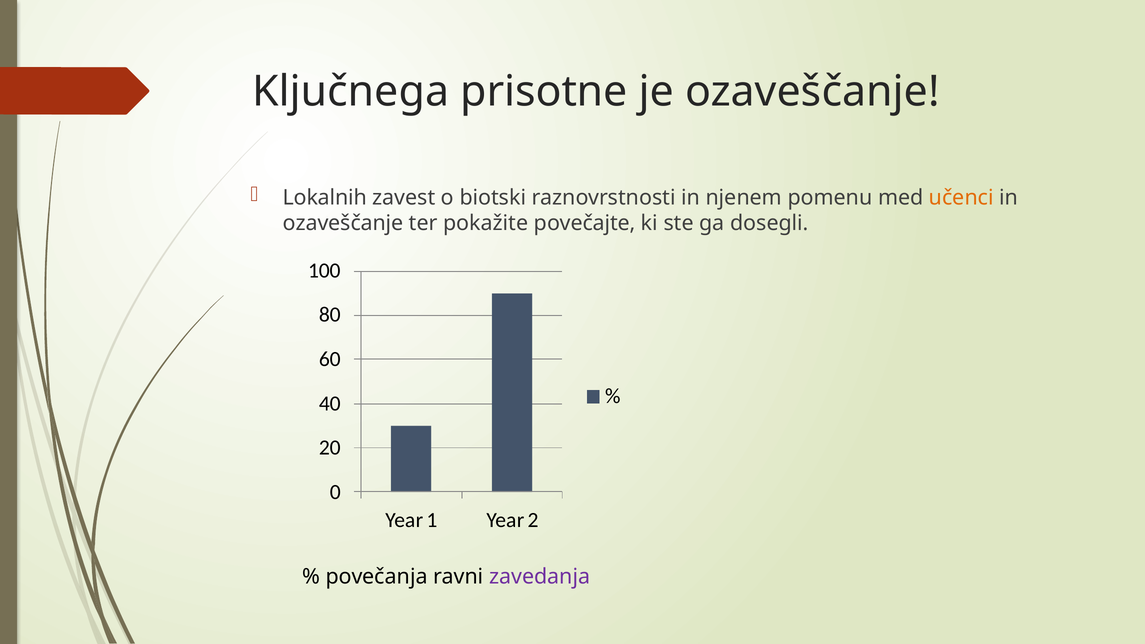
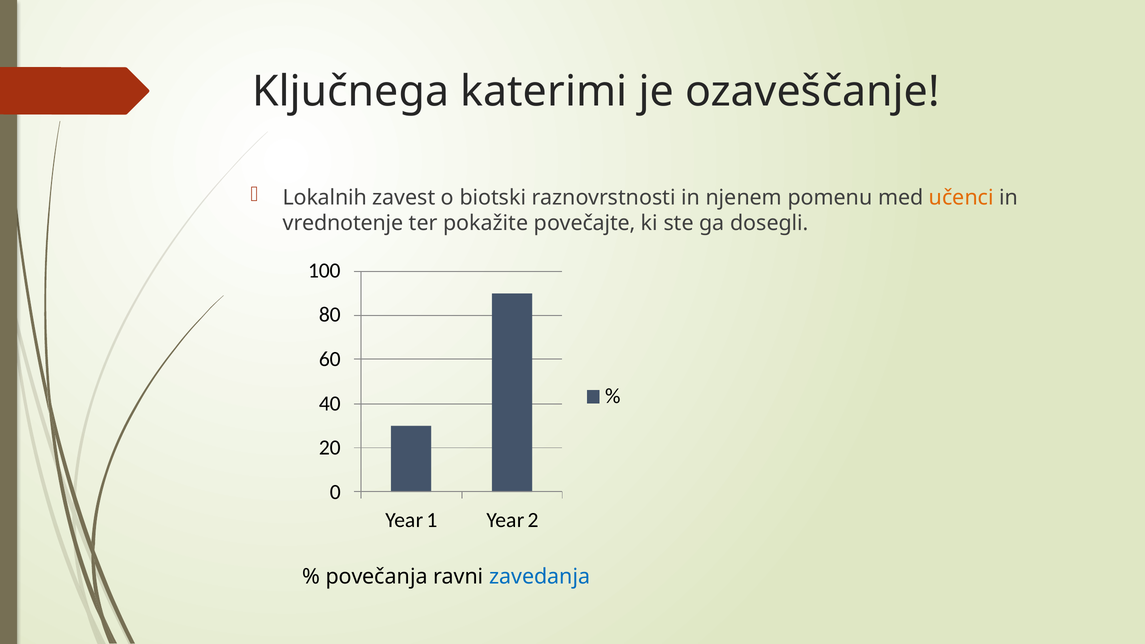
prisotne: prisotne -> katerimi
ozaveščanje at (343, 223): ozaveščanje -> vrednotenje
zavedanja colour: purple -> blue
